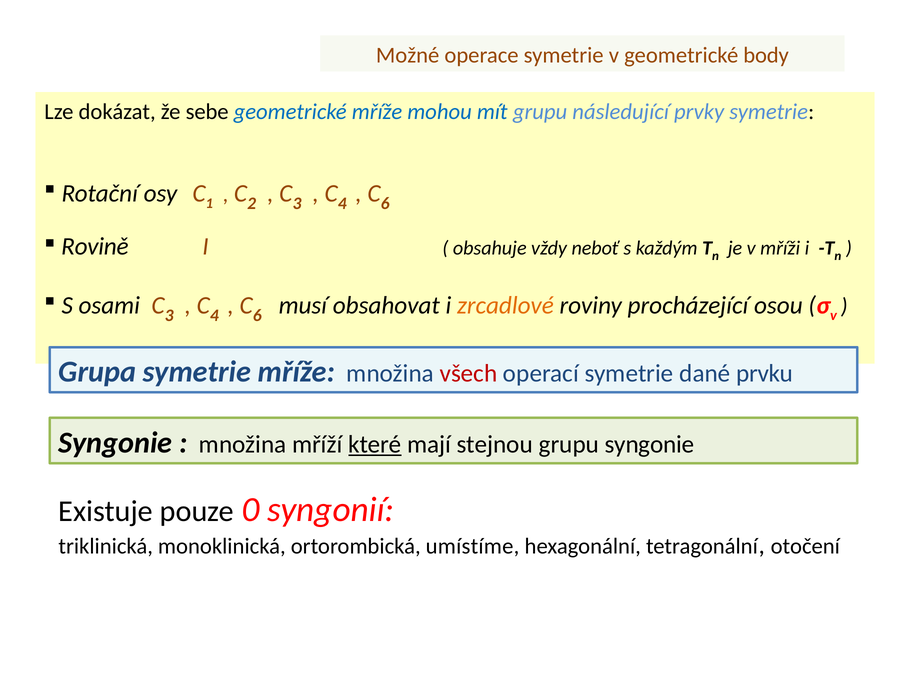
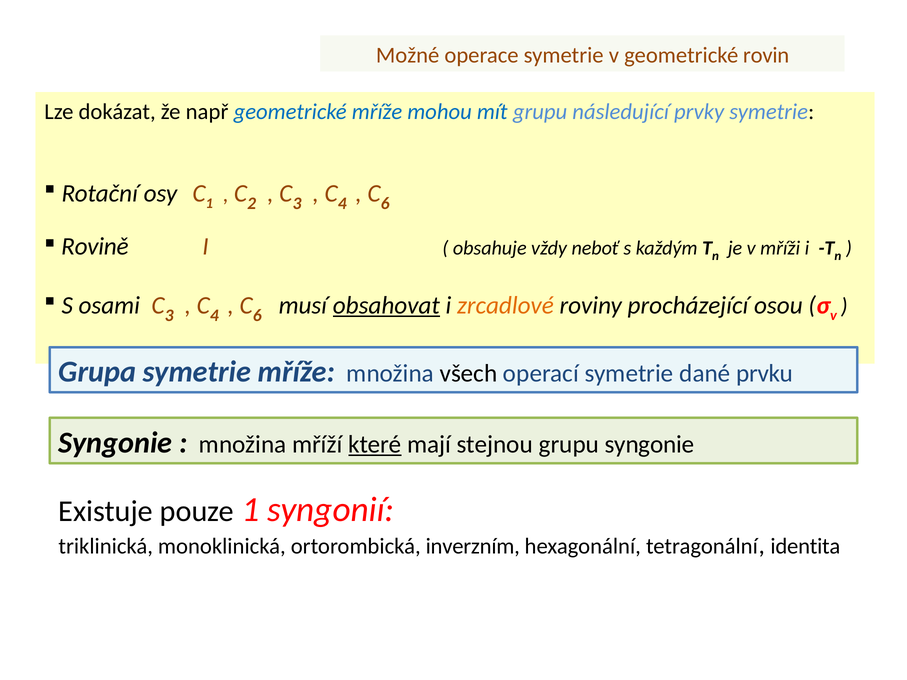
body: body -> rovin
sebe: sebe -> např
obsahovat underline: none -> present
všech colour: red -> black
pouze 0: 0 -> 1
umístíme: umístíme -> inverzním
otočení: otočení -> identita
